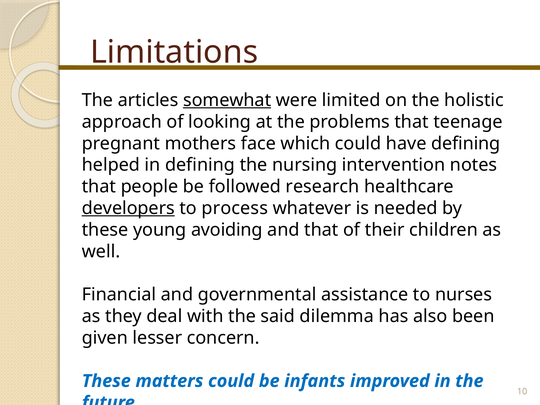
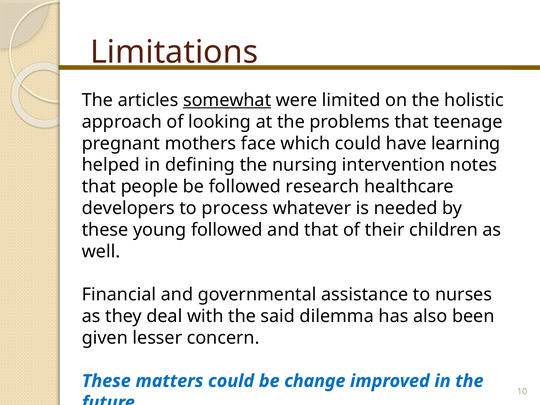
have defining: defining -> learning
developers underline: present -> none
young avoiding: avoiding -> followed
infants: infants -> change
